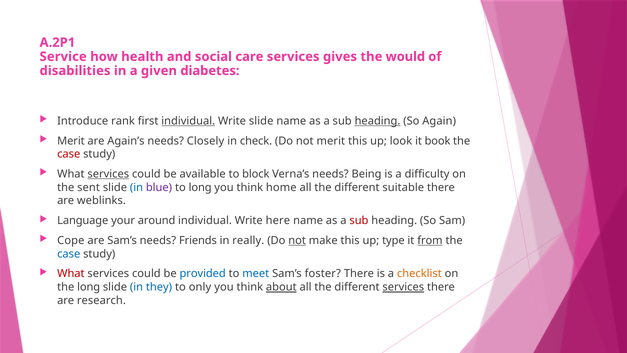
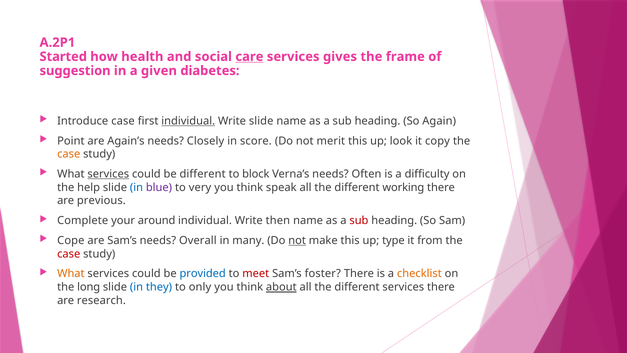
Service: Service -> Started
care underline: none -> present
would: would -> frame
disabilities: disabilities -> suggestion
Introduce rank: rank -> case
heading at (378, 121) underline: present -> none
Merit at (71, 141): Merit -> Point
check: check -> score
book: book -> copy
case at (69, 154) colour: red -> orange
be available: available -> different
Being: Being -> Often
sent: sent -> help
to long: long -> very
home: home -> speak
suitable: suitable -> working
weblinks: weblinks -> previous
Language: Language -> Complete
here: here -> then
Friends: Friends -> Overall
really: really -> many
from underline: present -> none
case at (69, 254) colour: blue -> red
What at (71, 274) colour: red -> orange
meet colour: blue -> red
services at (403, 287) underline: present -> none
